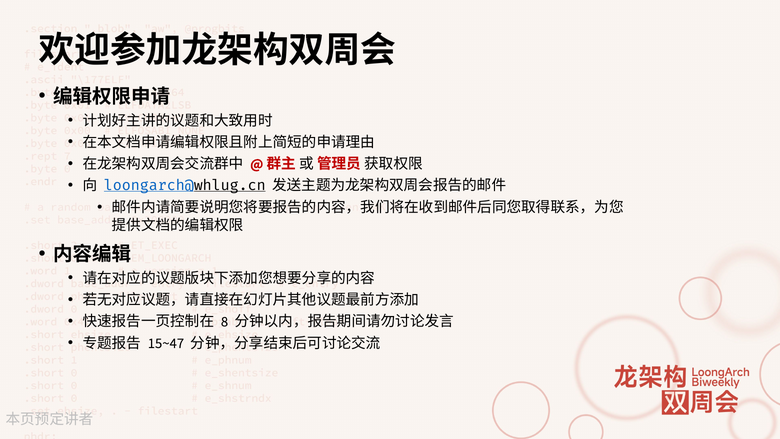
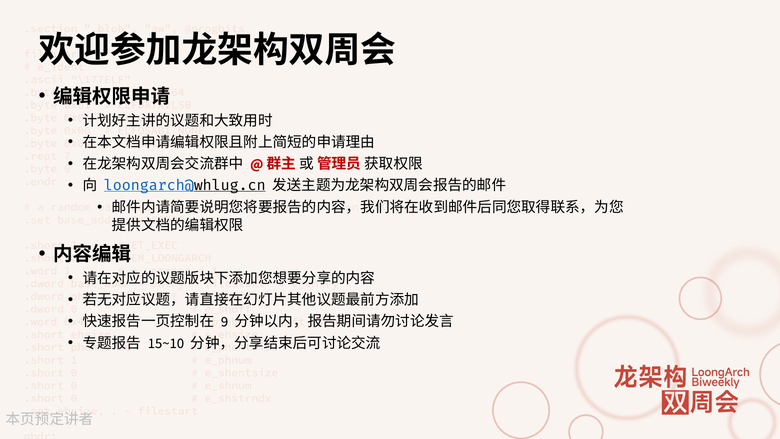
8: 8 -> 9
15~47: 15~47 -> 15~10
